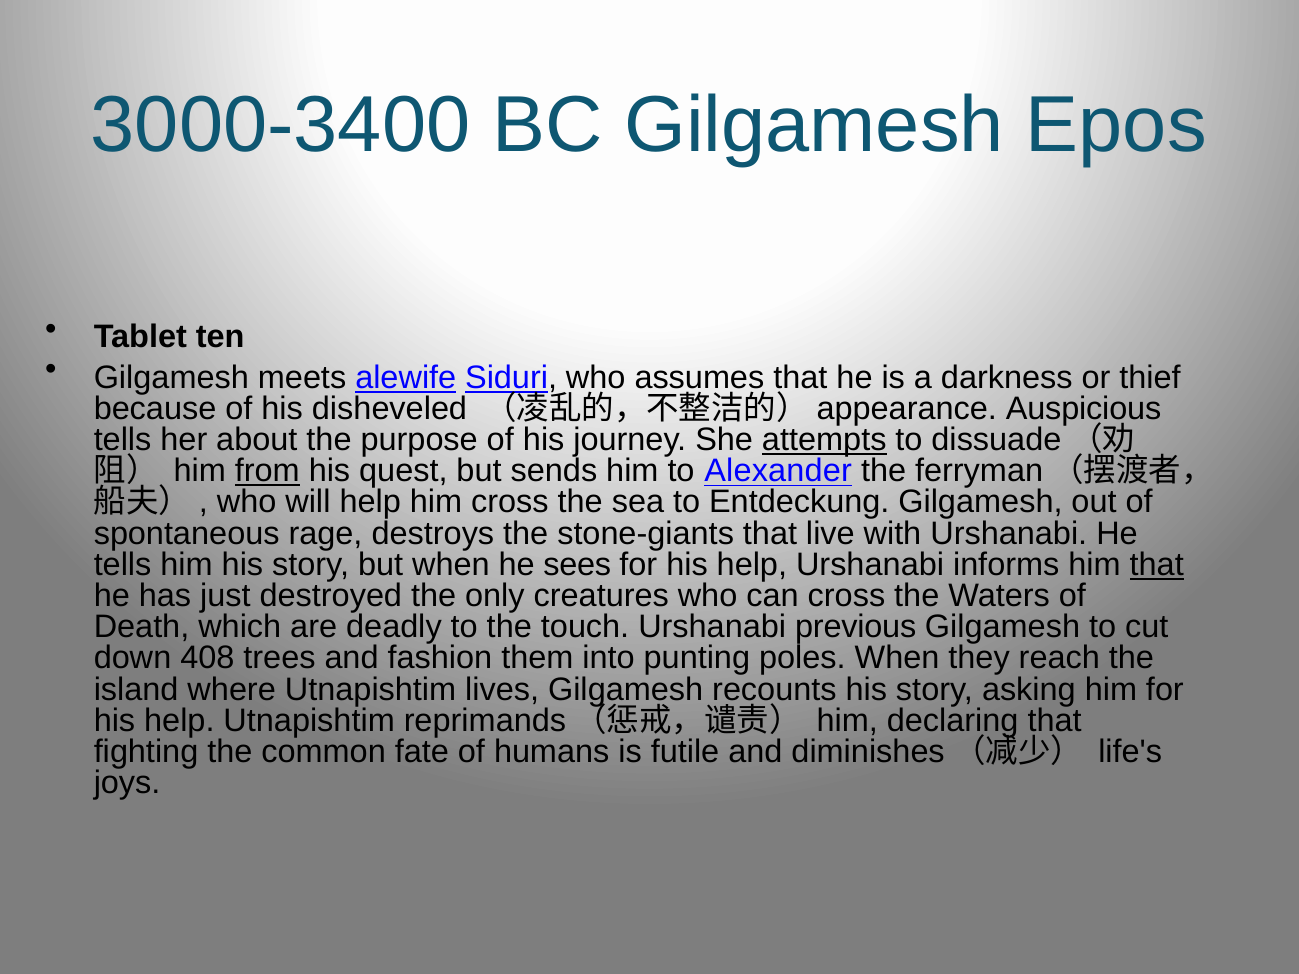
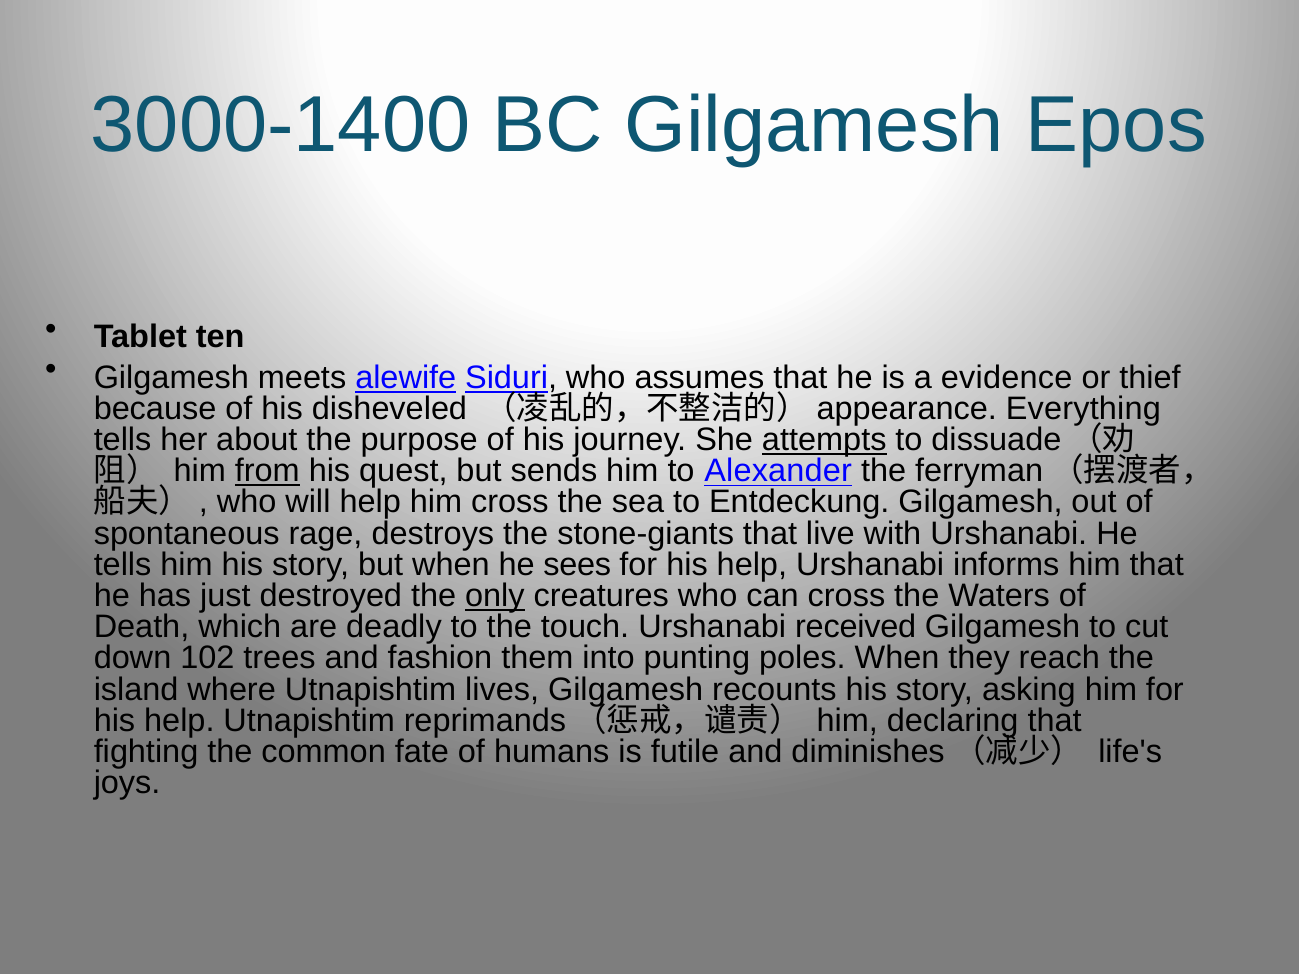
3000-3400: 3000-3400 -> 3000-1400
darkness: darkness -> evidence
Auspicious: Auspicious -> Everything
that at (1157, 565) underline: present -> none
only underline: none -> present
previous: previous -> received
408: 408 -> 102
